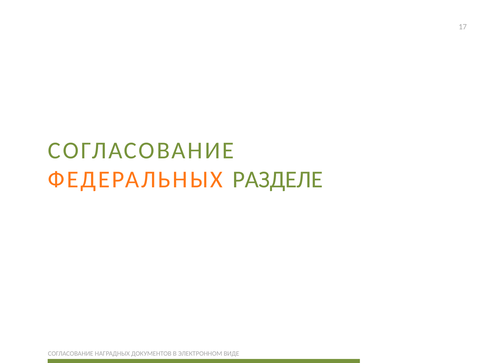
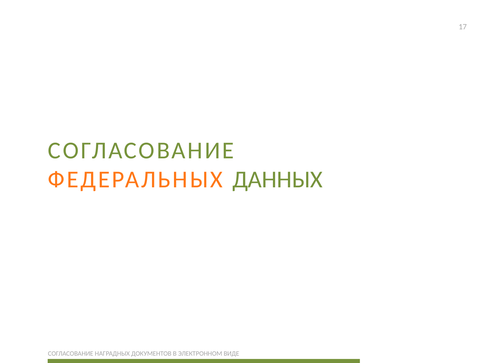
РАЗДЕЛЕ: РАЗДЕЛЕ -> ДАННЫХ
